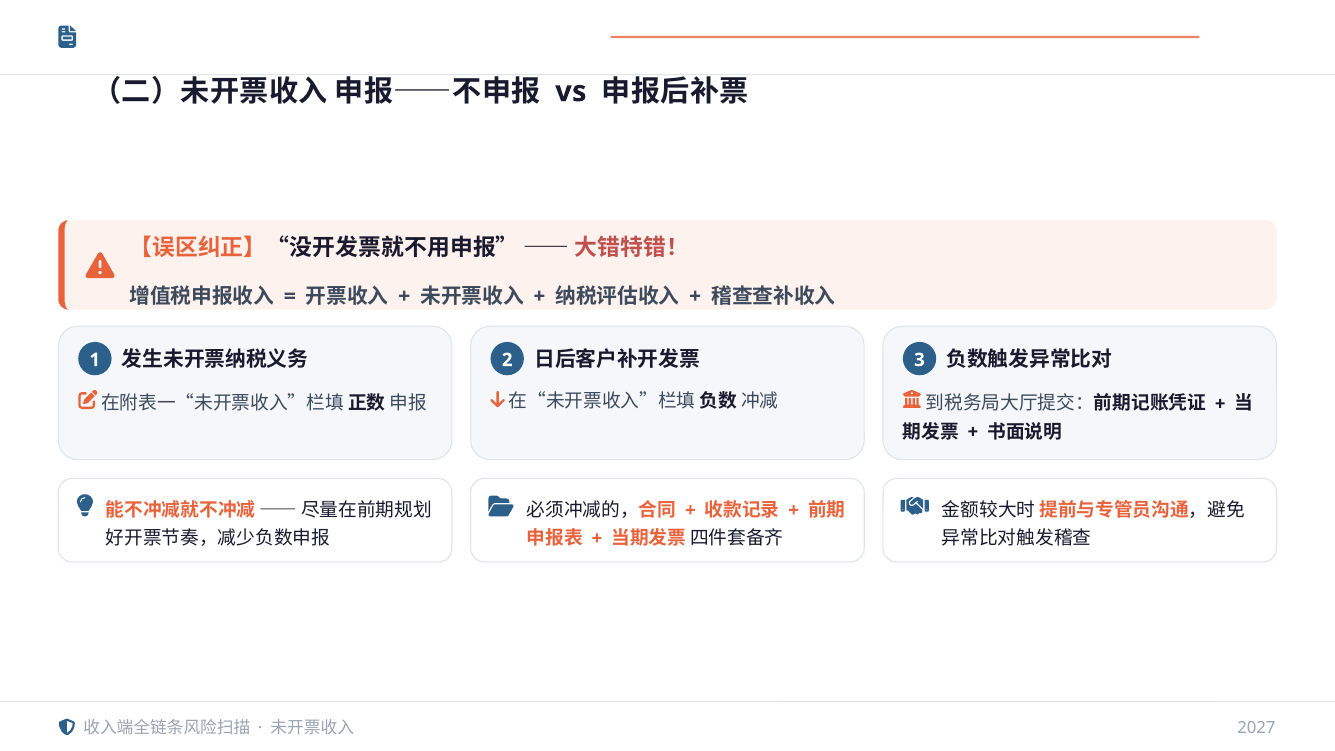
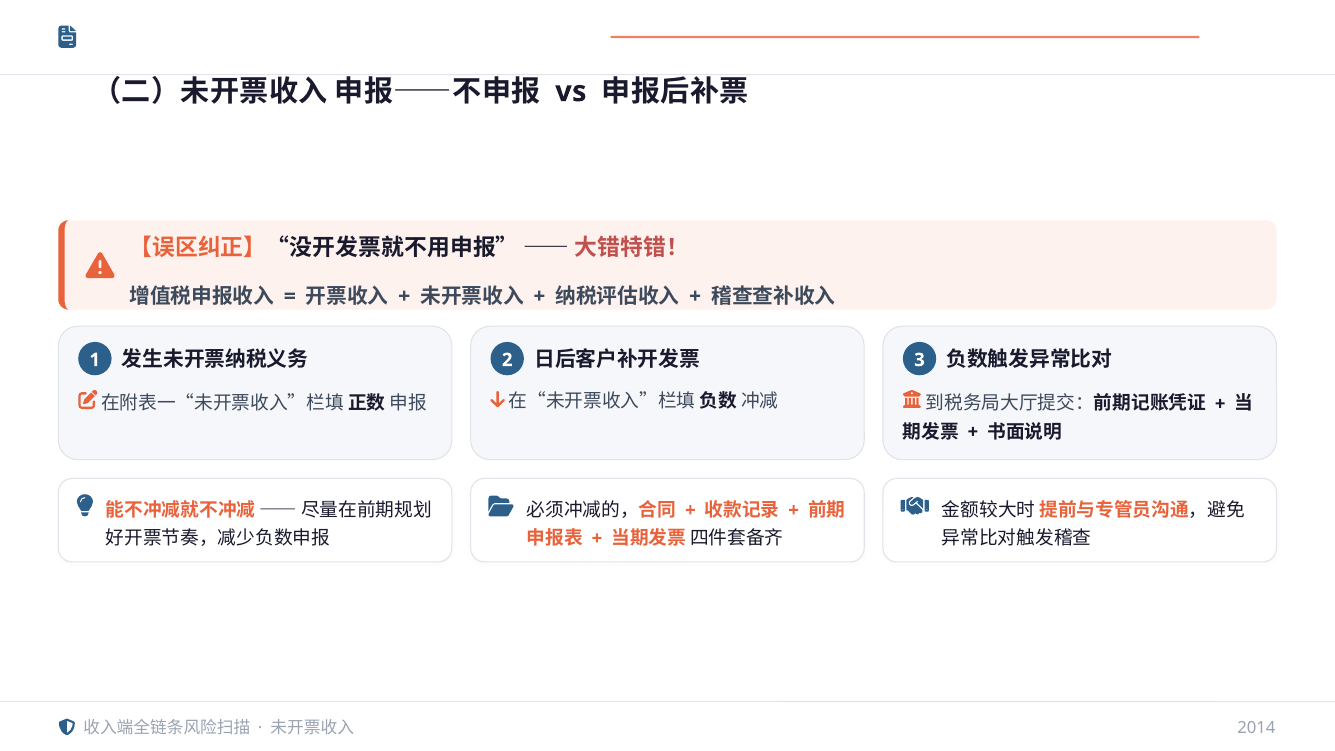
2027: 2027 -> 2014
